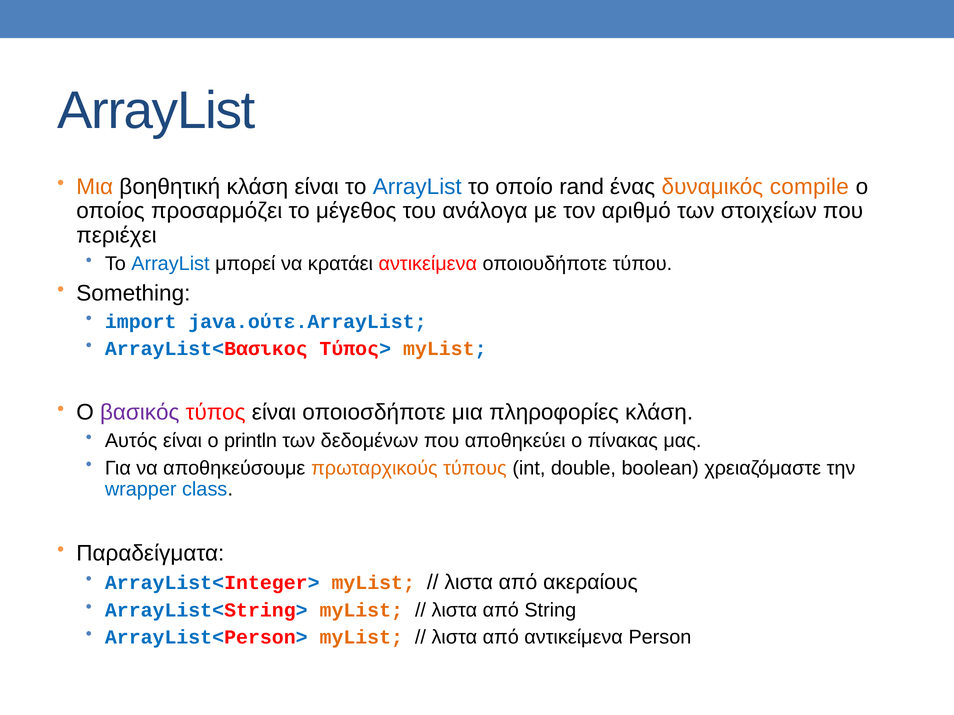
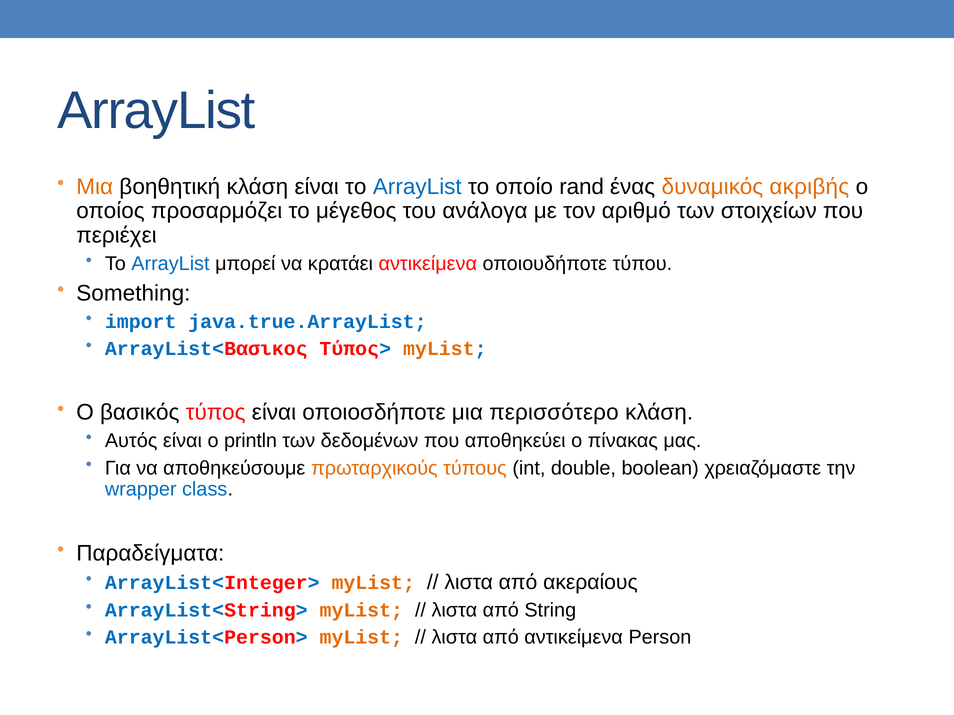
compile: compile -> ακριβής
java.ούτε.ArrayList: java.ούτε.ArrayList -> java.true.ArrayList
βασικός colour: purple -> black
πληροφορίες: πληροφορίες -> περισσότερο
